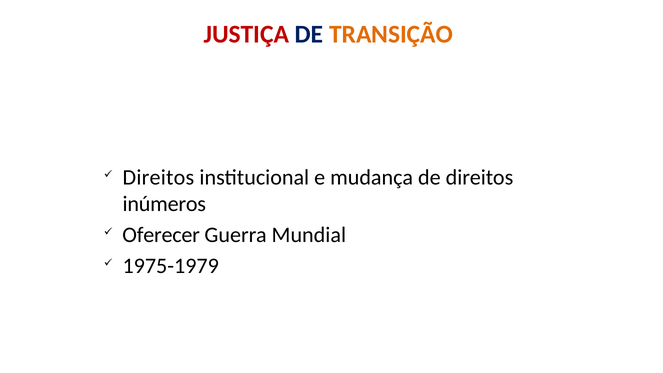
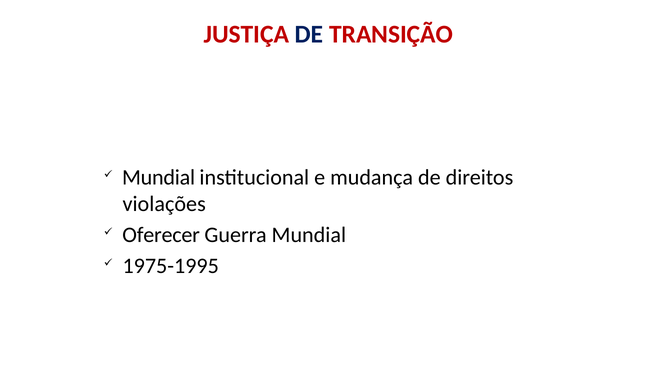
TRANSIÇÃO colour: orange -> red
Direitos at (158, 178): Direitos -> Mundial
inúmeros: inúmeros -> violações
1975-1979: 1975-1979 -> 1975-1995
